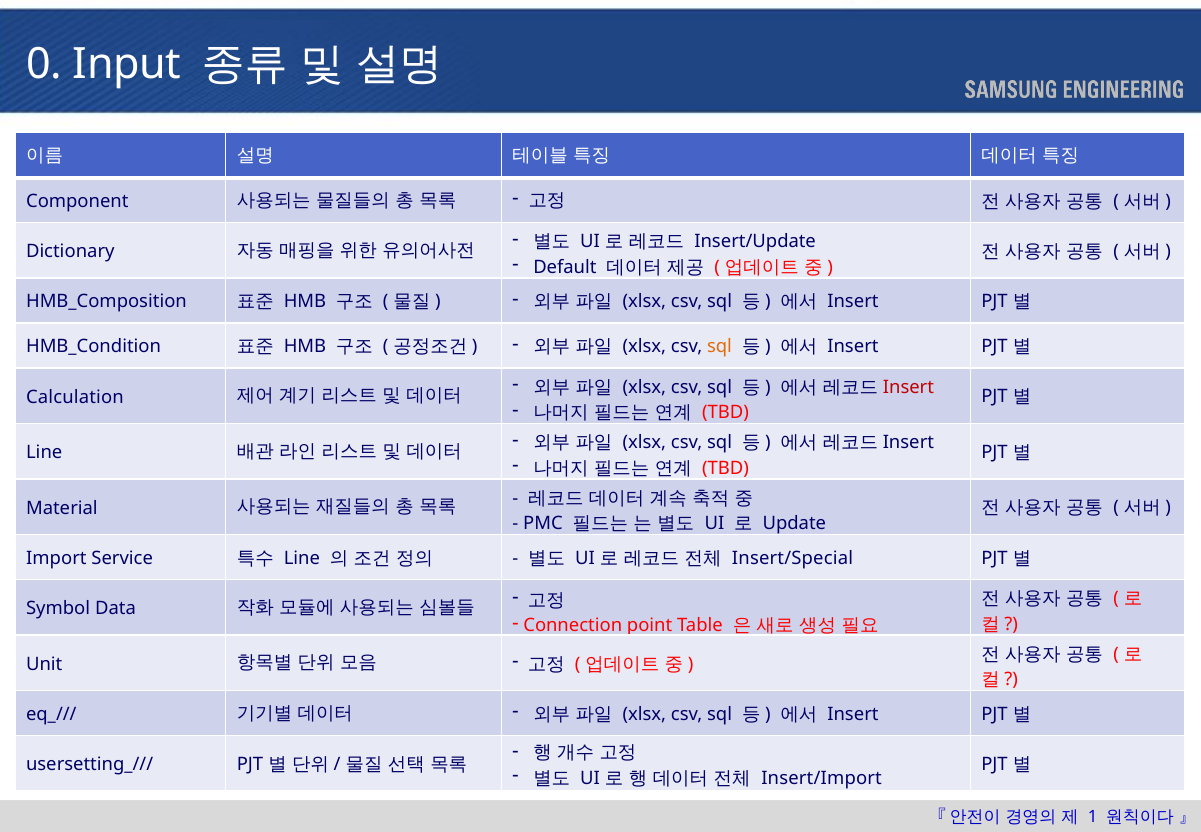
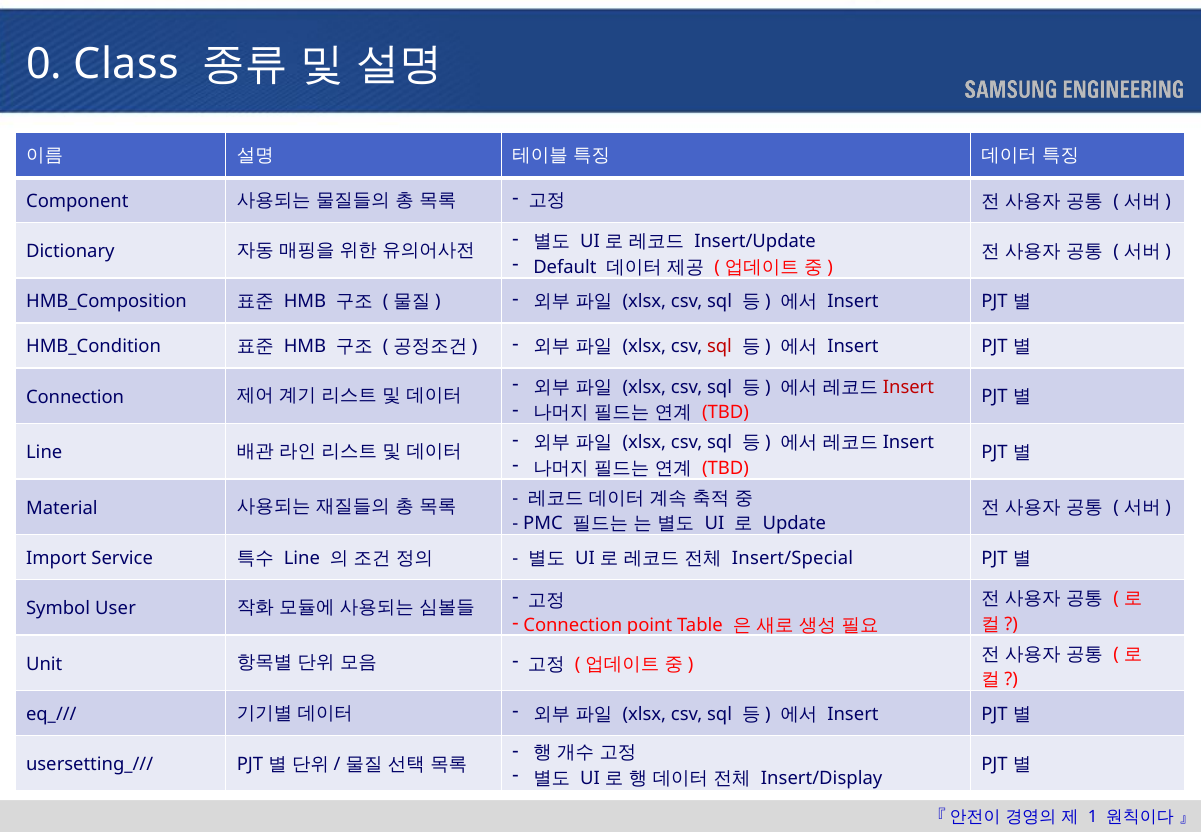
Input: Input -> Class
sql at (720, 346) colour: orange -> red
Calculation at (75, 397): Calculation -> Connection
Data: Data -> User
Insert/Import: Insert/Import -> Insert/Display
